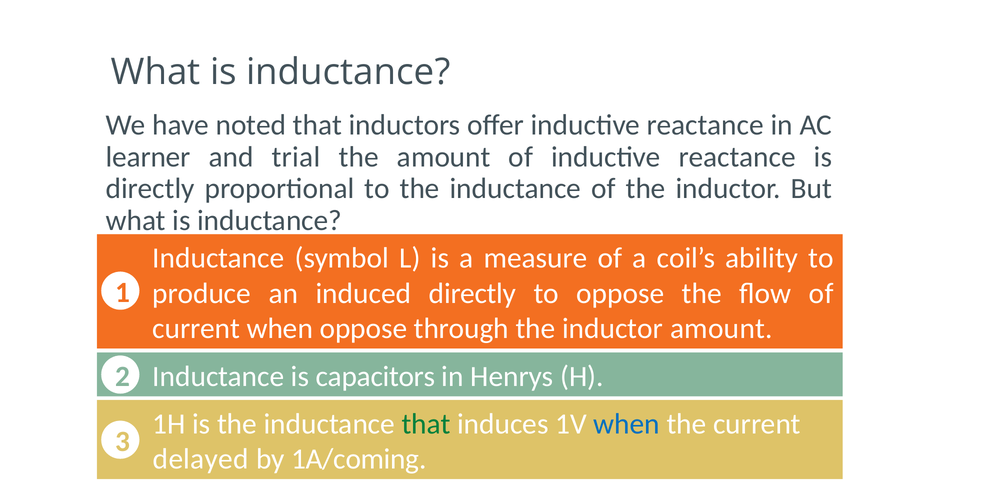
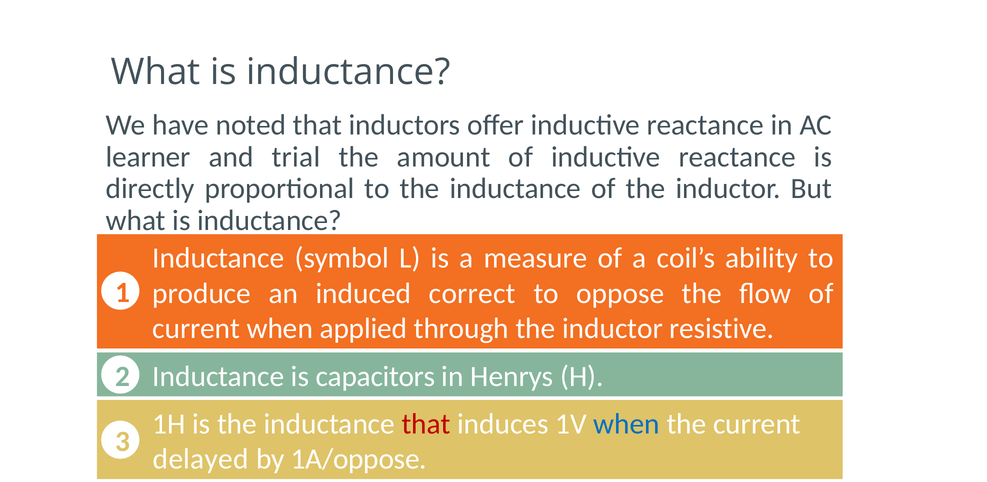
induced directly: directly -> correct
when oppose: oppose -> applied
inductor amount: amount -> resistive
that at (426, 424) colour: green -> red
1A/coming: 1A/coming -> 1A/oppose
